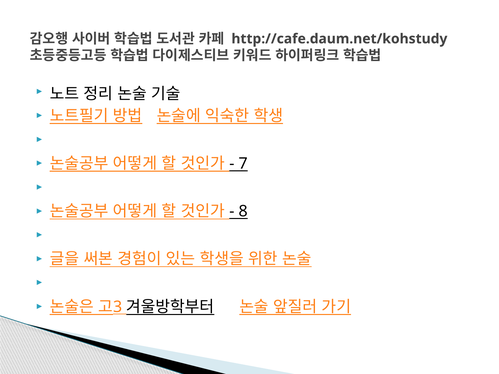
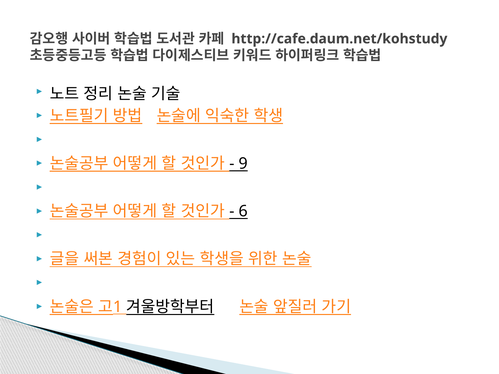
7: 7 -> 9
8: 8 -> 6
3: 3 -> 1
